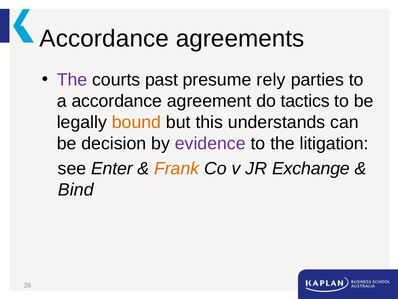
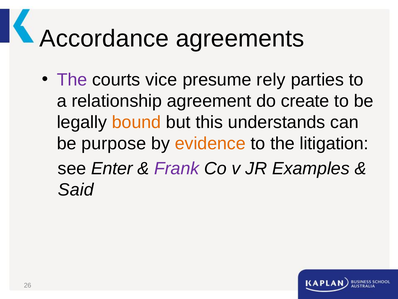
past: past -> vice
a accordance: accordance -> relationship
tactics: tactics -> create
decision: decision -> purpose
evidence colour: purple -> orange
Frank colour: orange -> purple
Exchange: Exchange -> Examples
Bind: Bind -> Said
